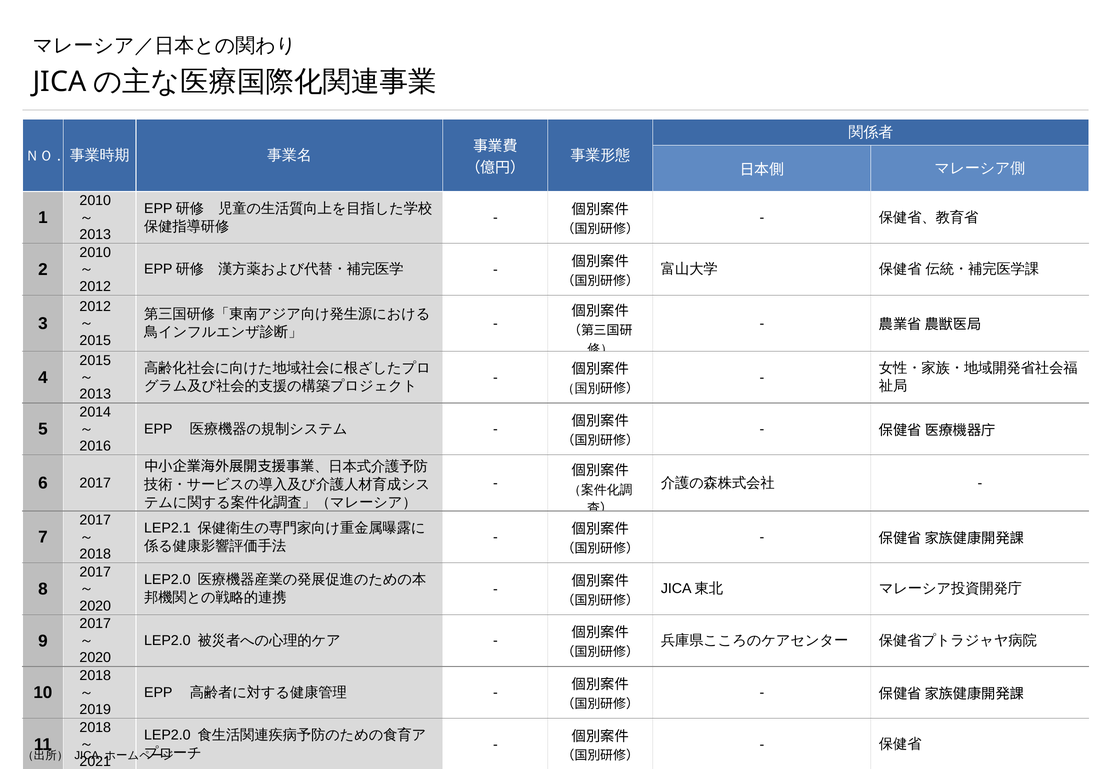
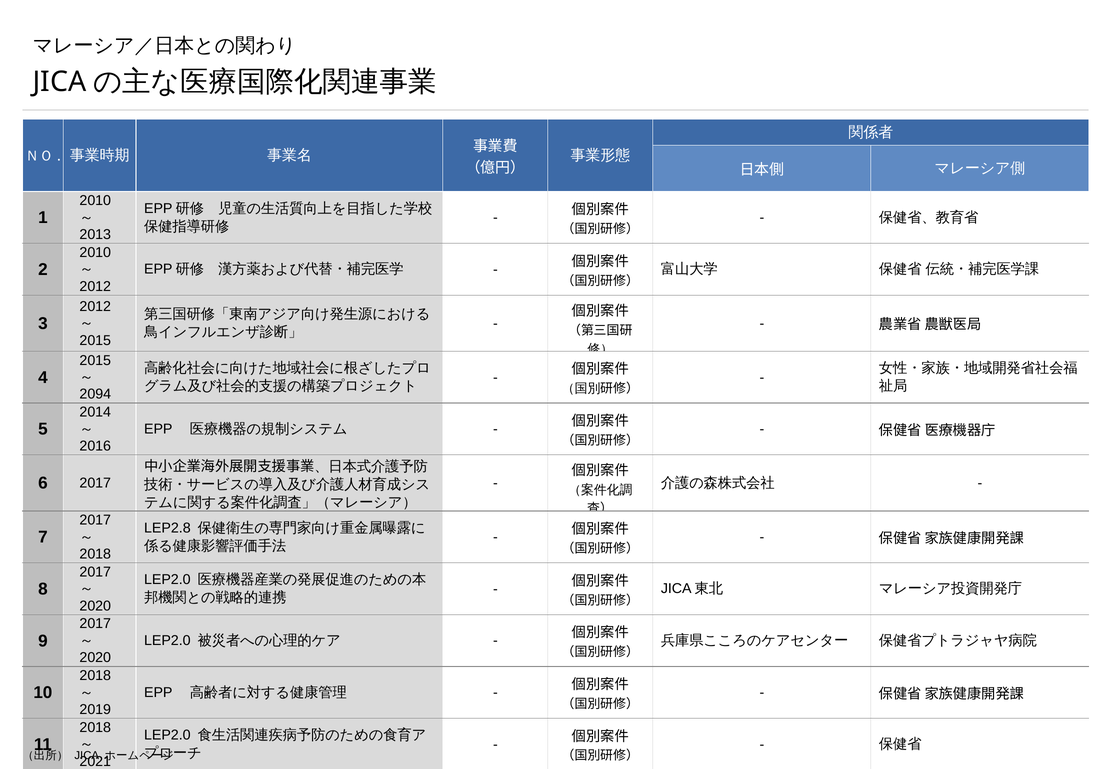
2013 at (95, 394): 2013 -> 2094
LEP2.1: LEP2.1 -> LEP2.8
